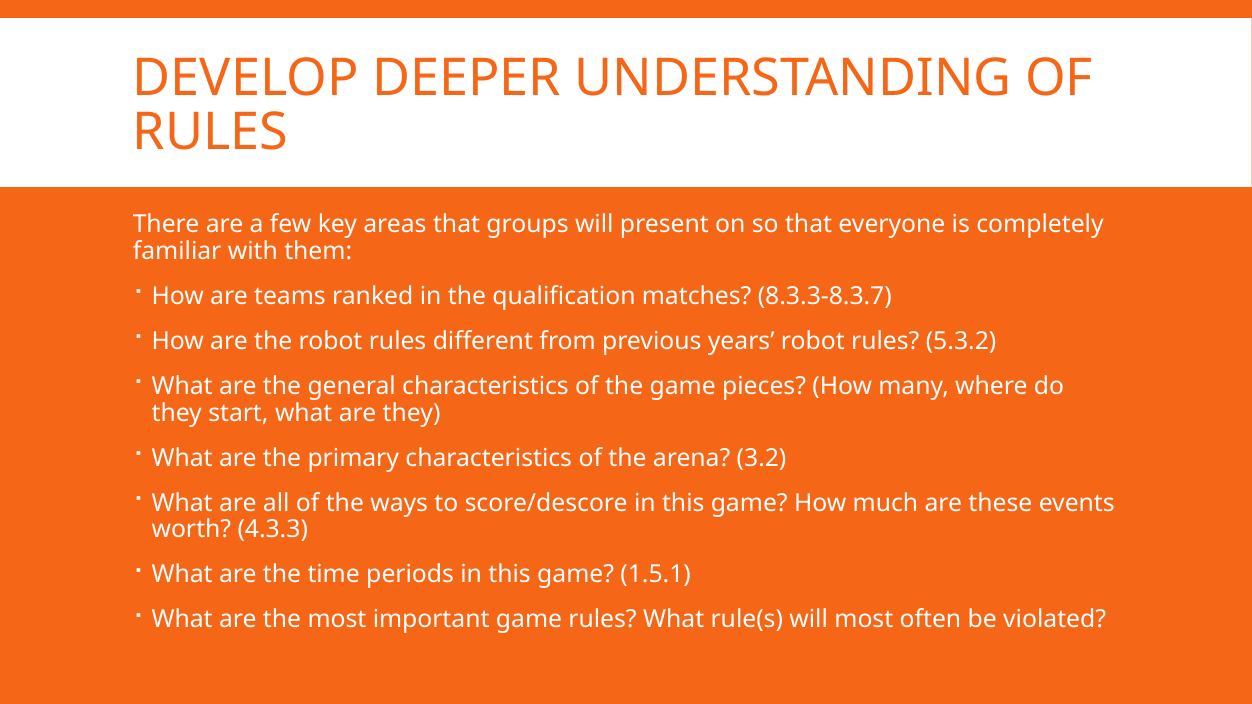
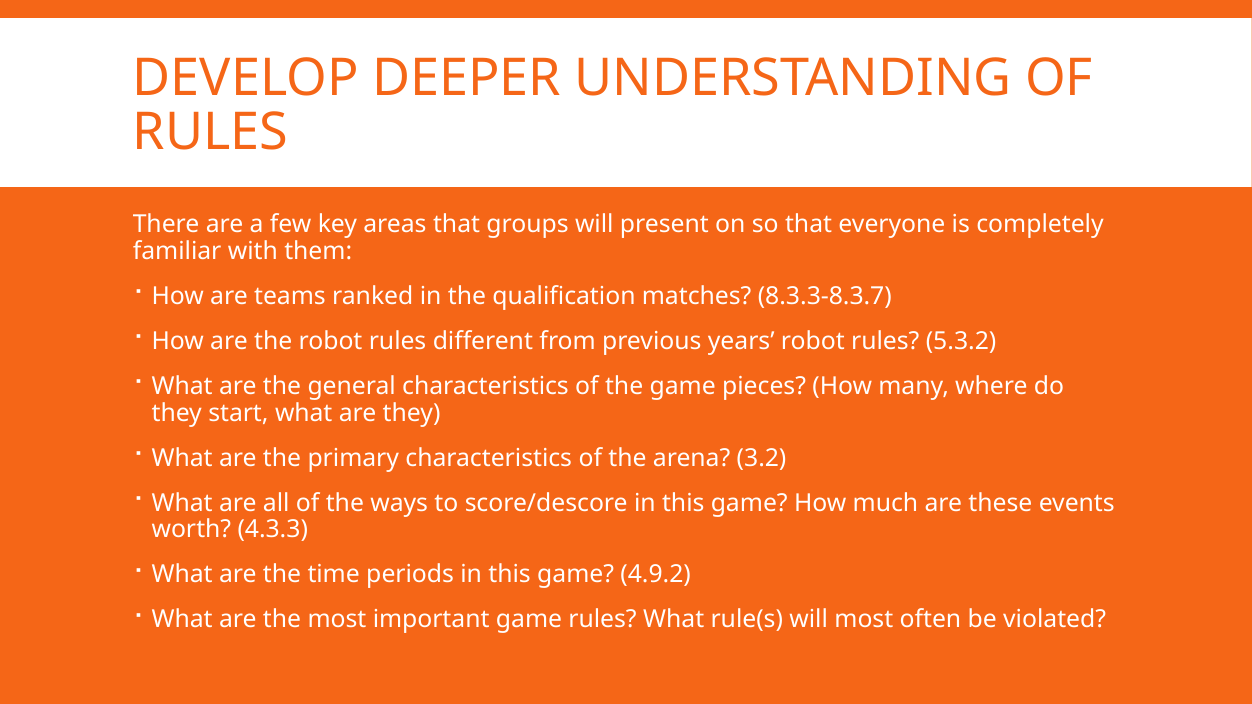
1.5.1: 1.5.1 -> 4.9.2
